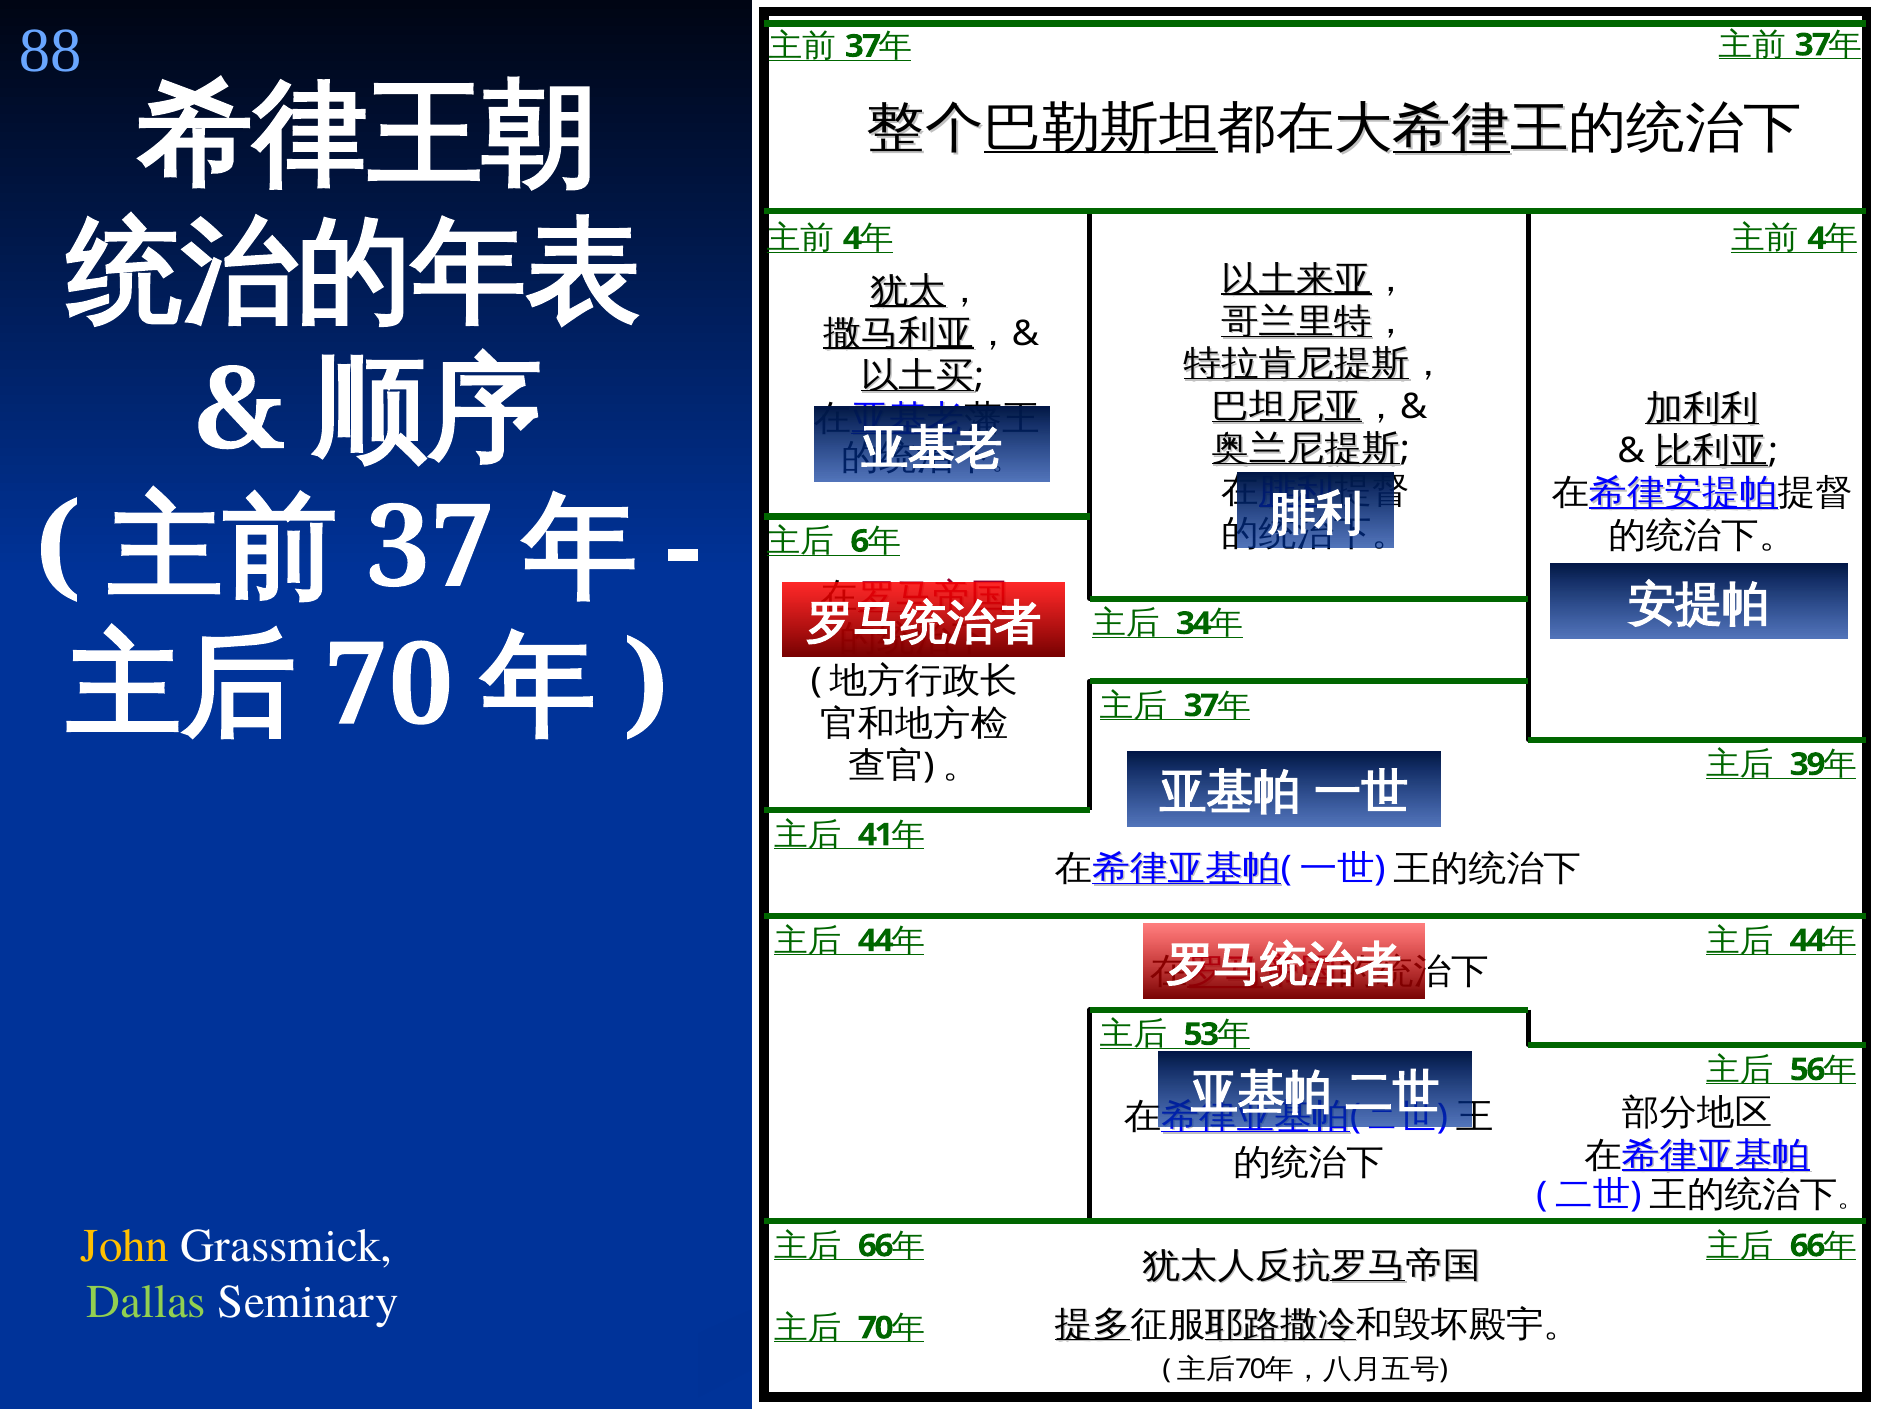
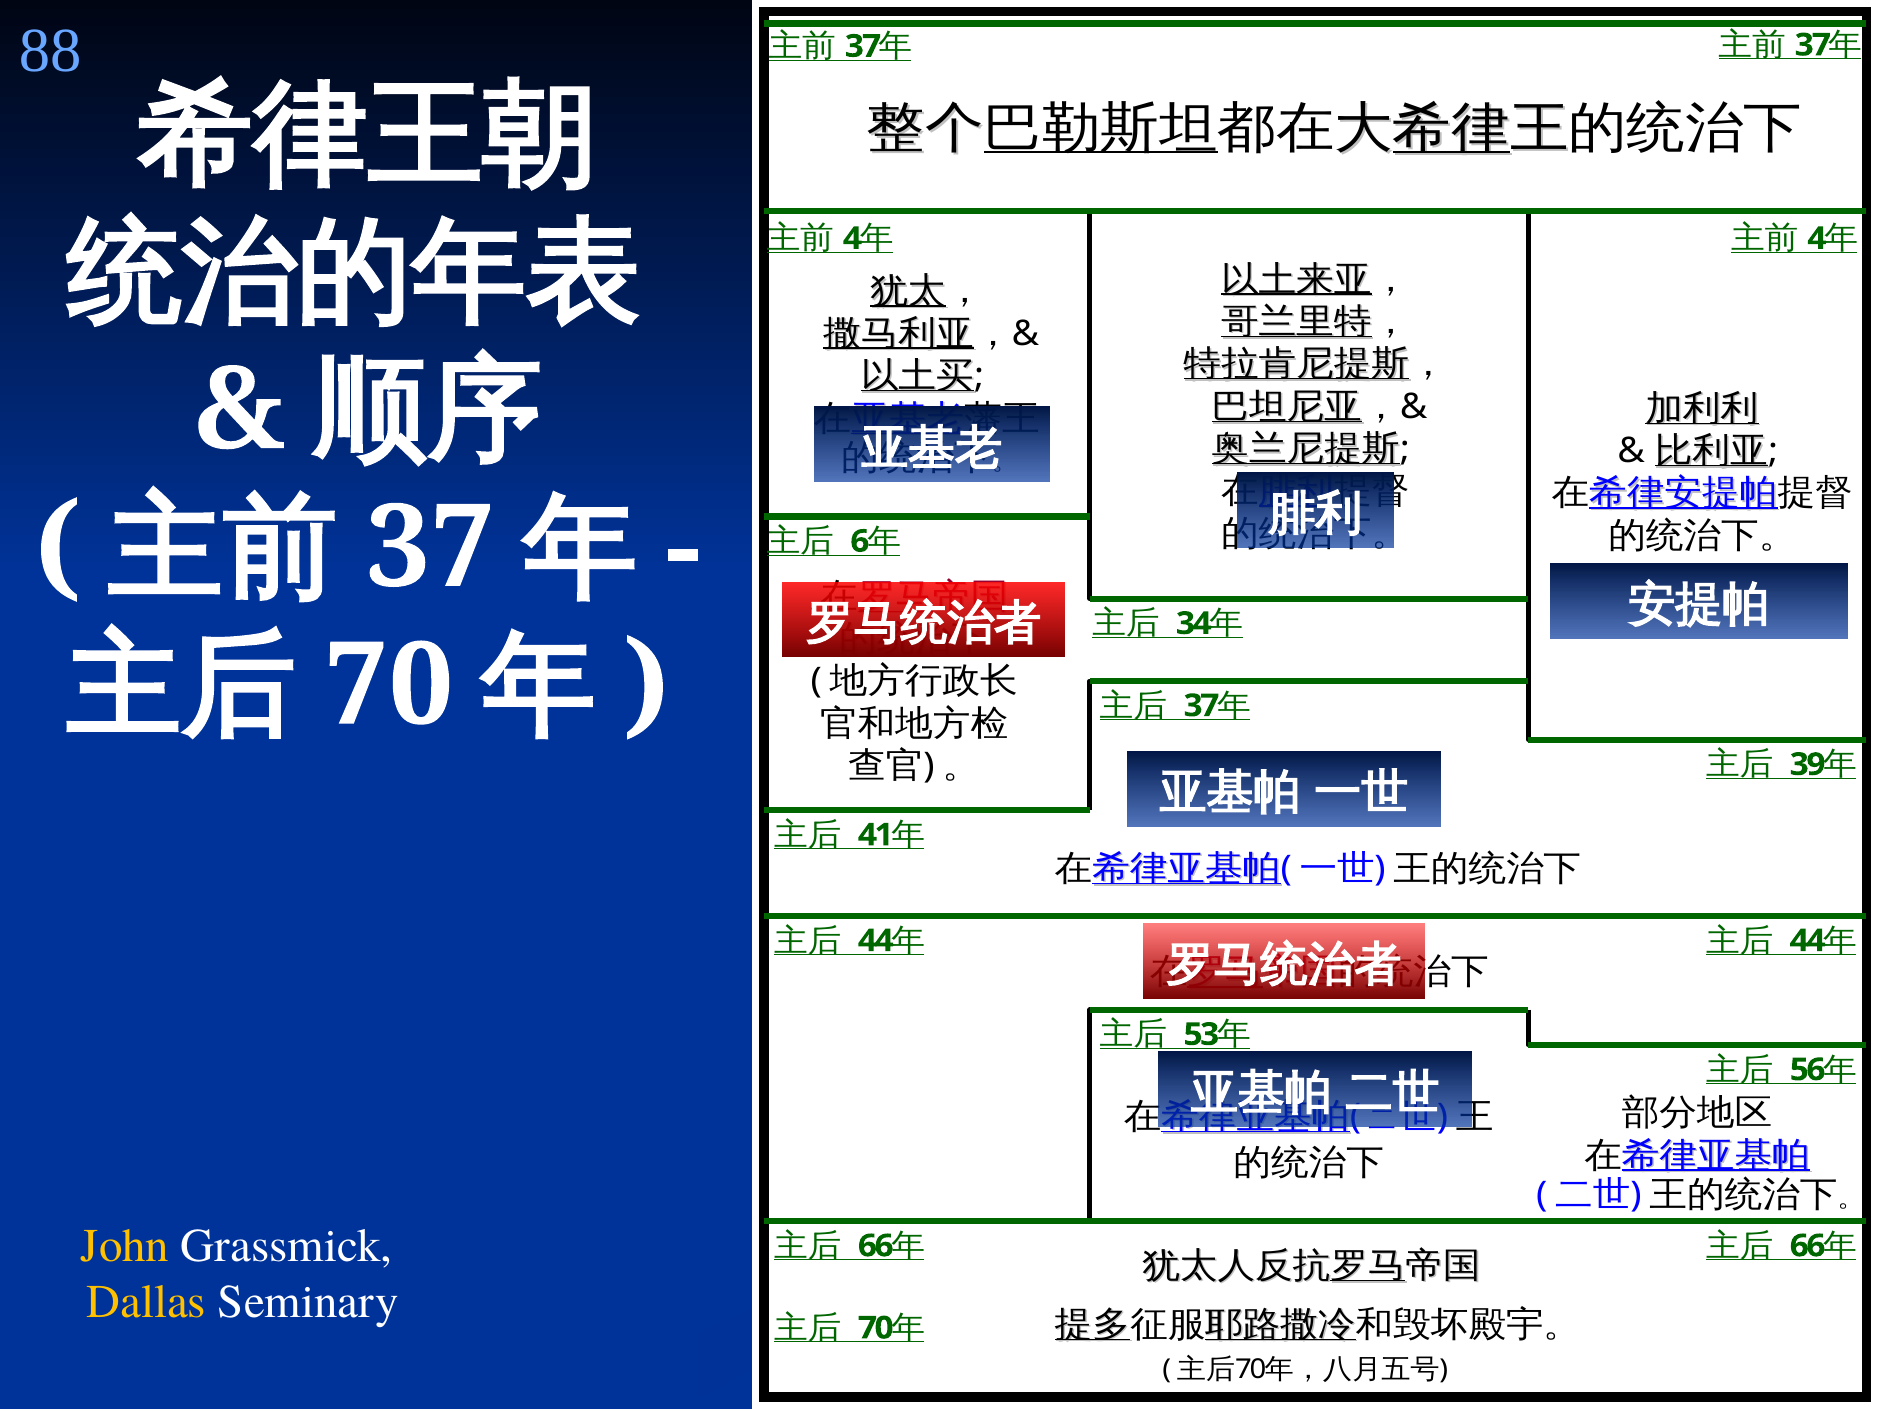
Dallas colour: light green -> yellow
